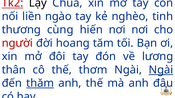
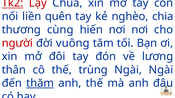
Lạy colour: black -> red
ngào: ngào -> quên
tinh: tinh -> chia
hoang: hoang -> vuông
thơm: thơm -> trùng
Ngài at (161, 70) underline: present -> none
